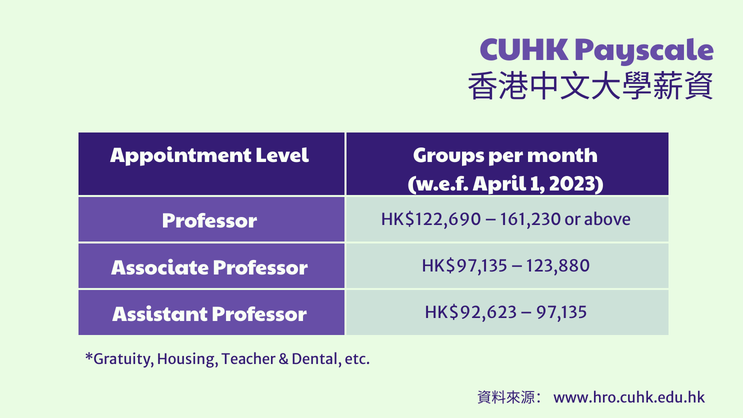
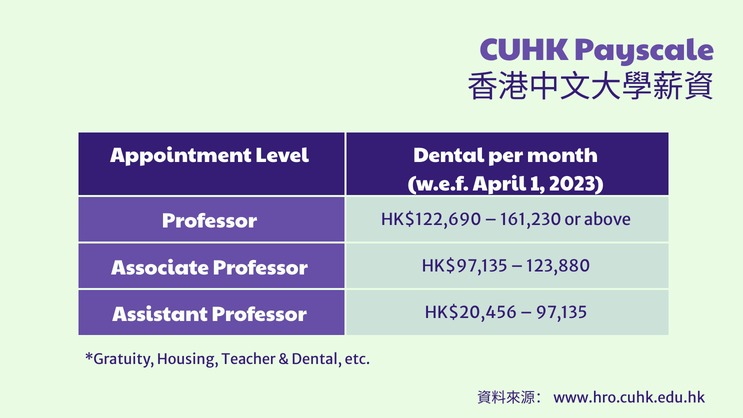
Level Groups: Groups -> Dental
HK$92,623: HK$92,623 -> HK$20,456
